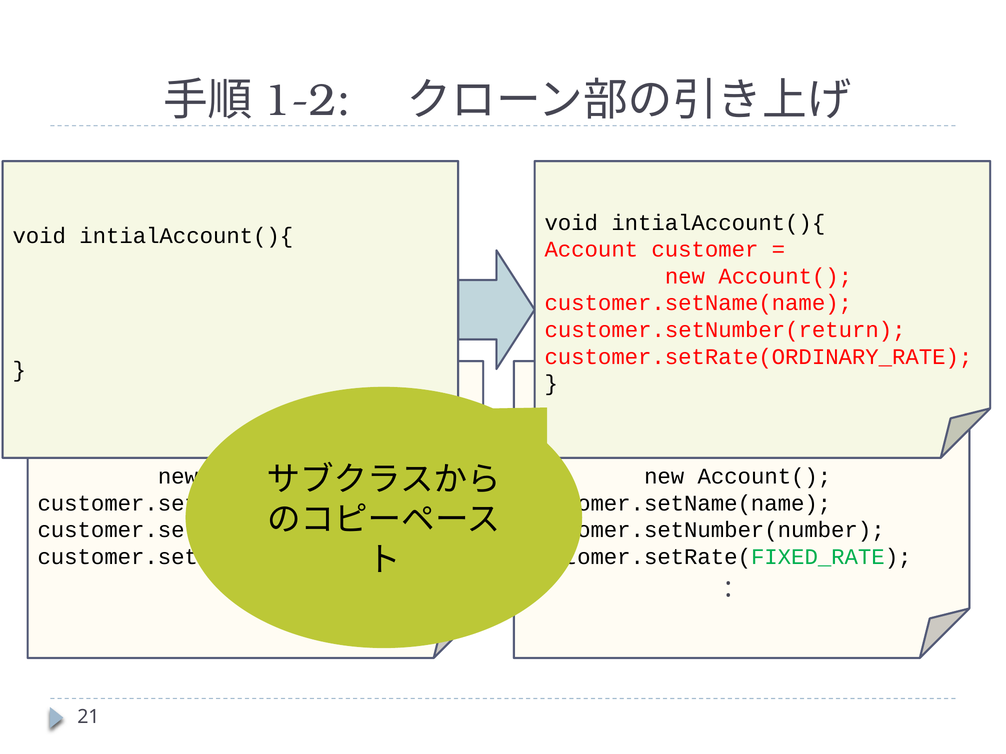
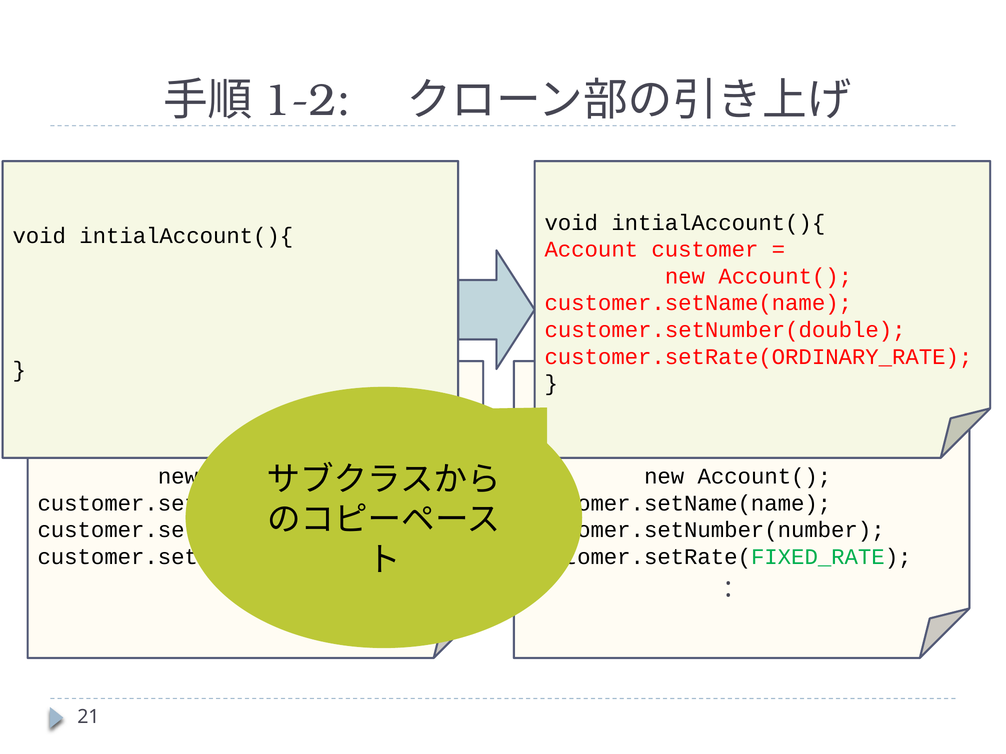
customer.setNumber(return: customer.setNumber(return -> customer.setNumber(double
